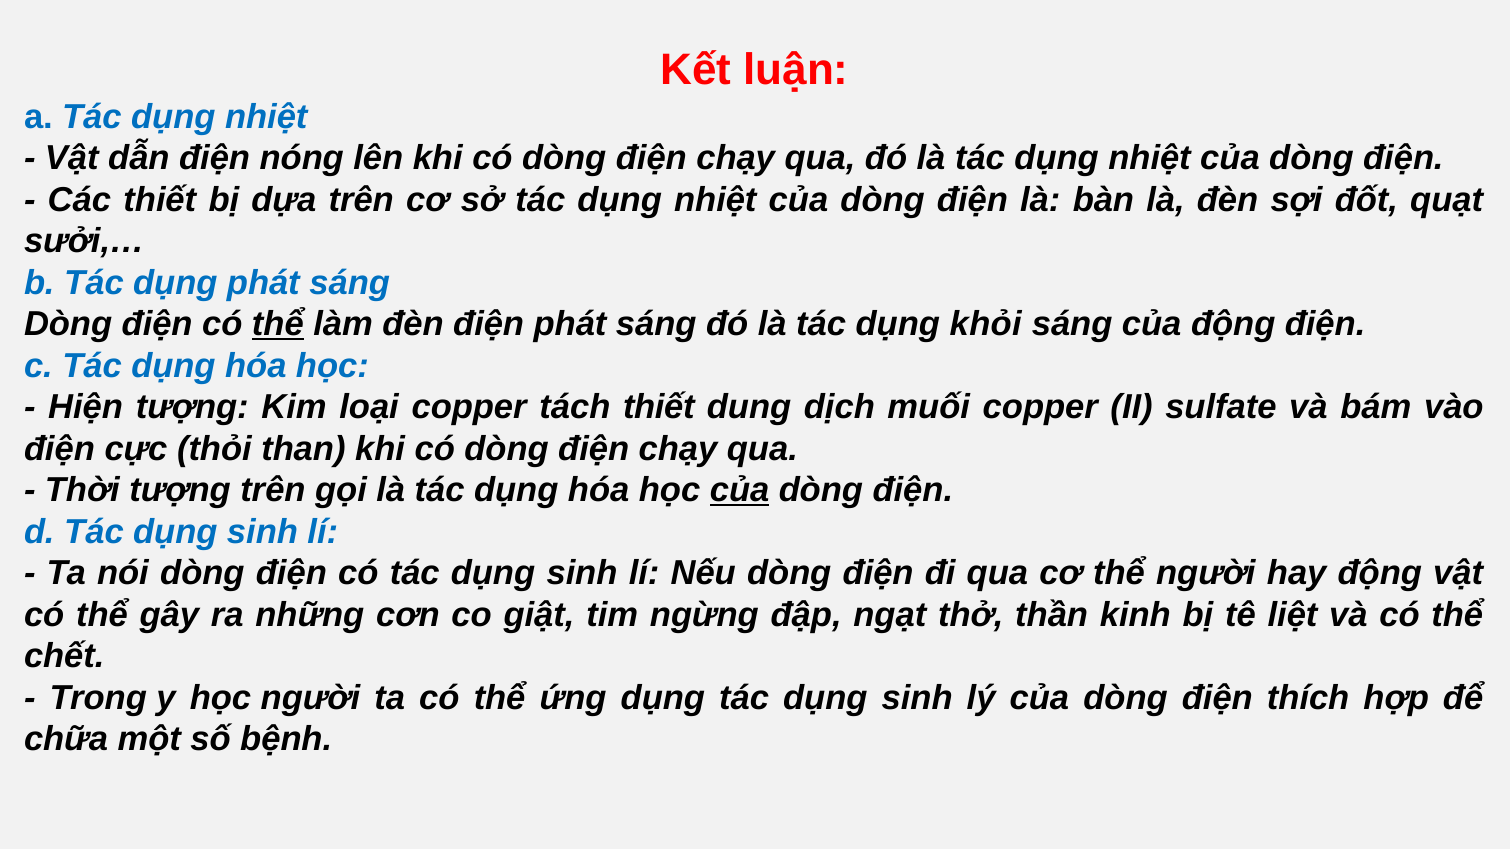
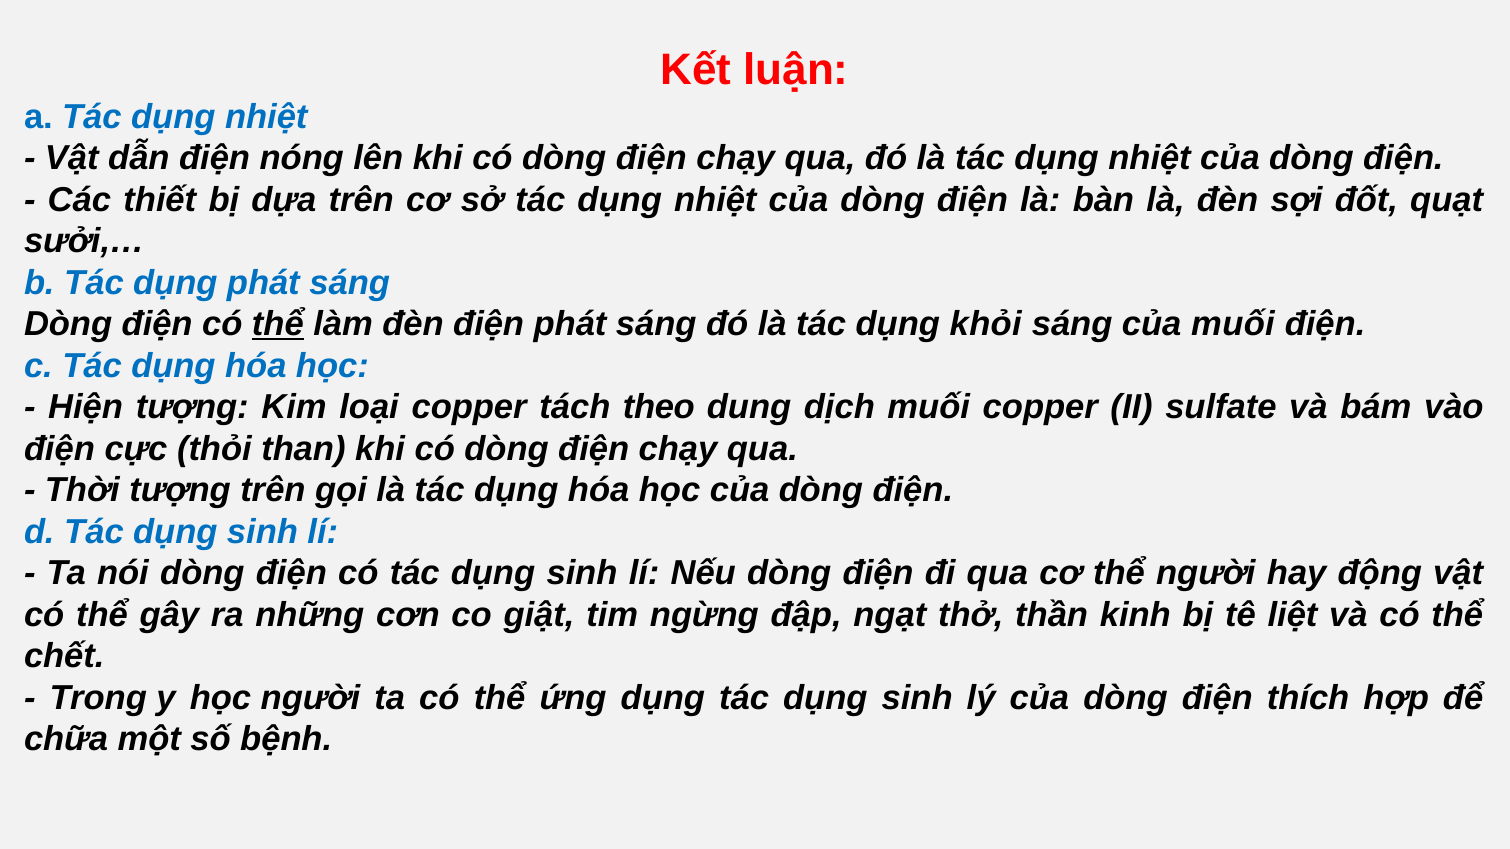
của động: động -> muối
tách thiết: thiết -> theo
của at (740, 490) underline: present -> none
